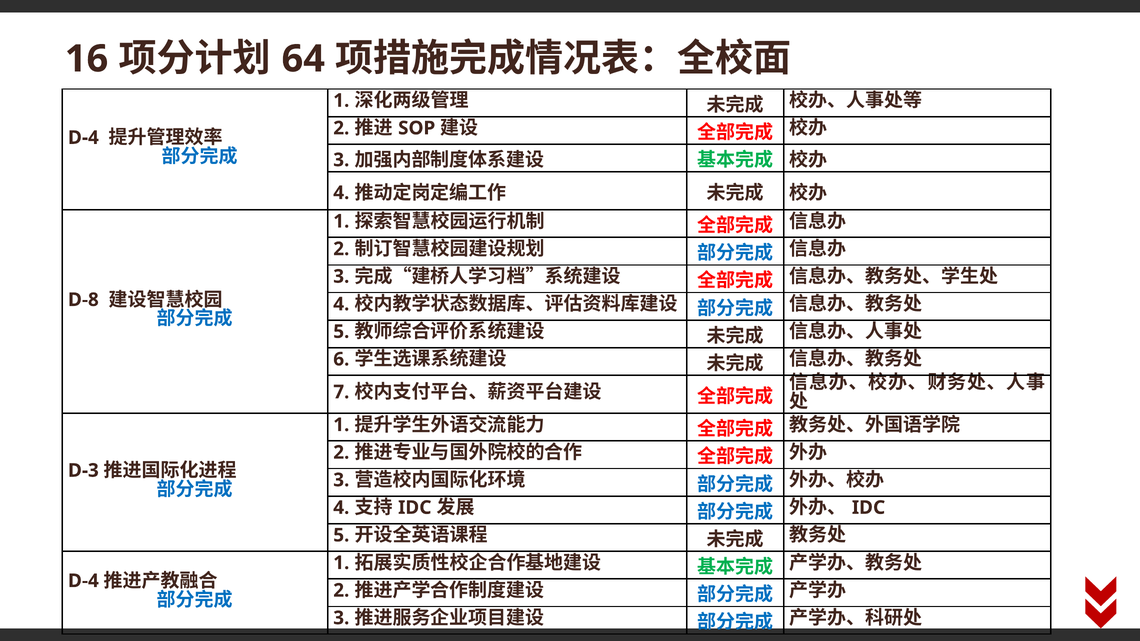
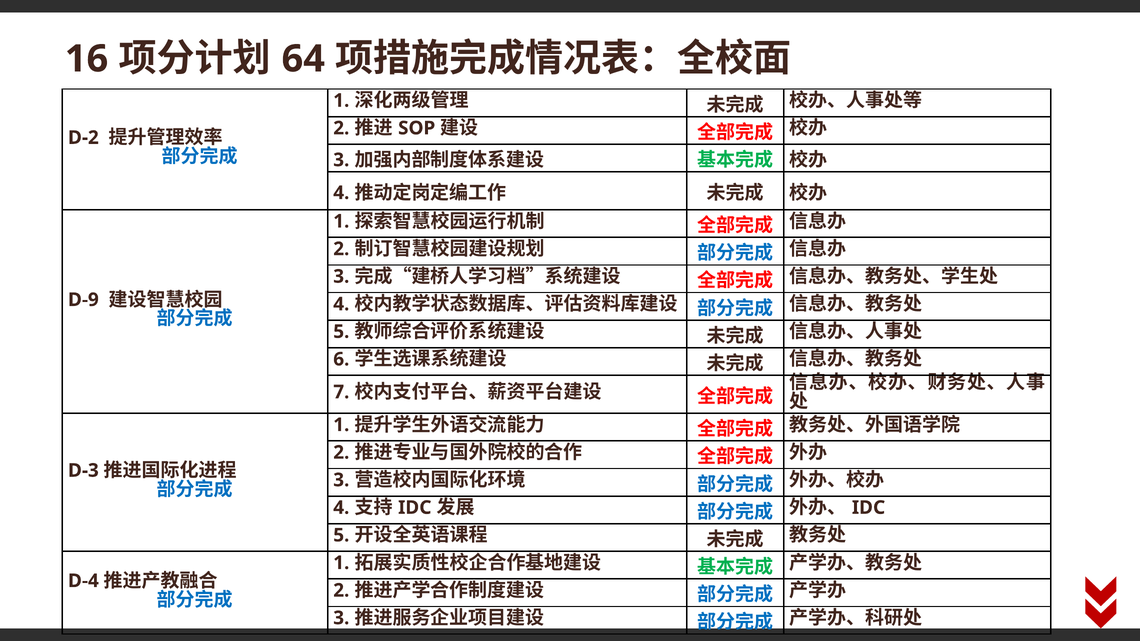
D-4 at (83, 138): D-4 -> D-2
D-8: D-8 -> D-9
